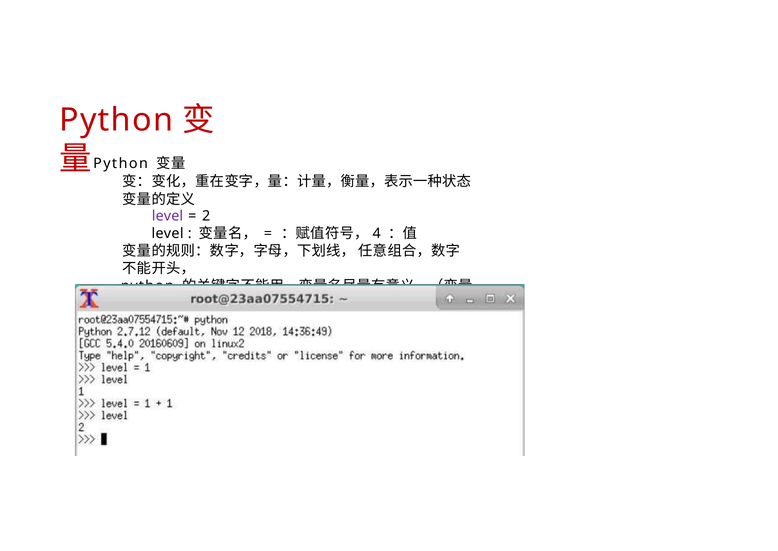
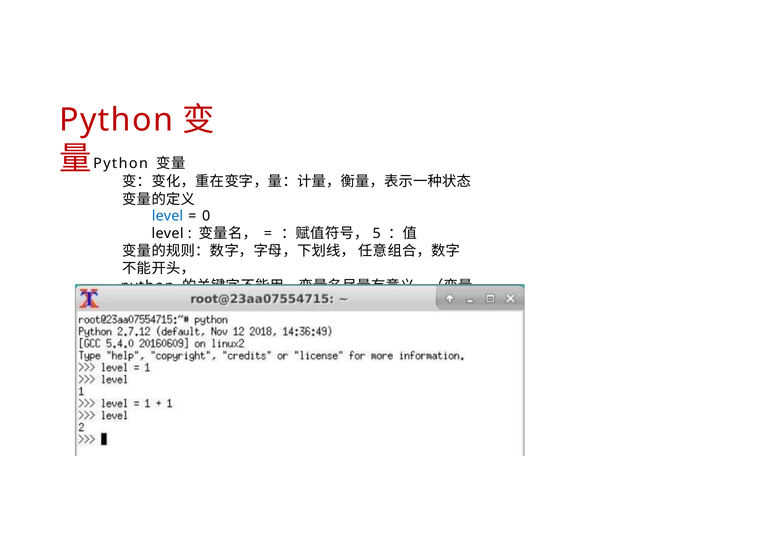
level at (167, 216) colour: purple -> blue
2: 2 -> 0
4: 4 -> 5
